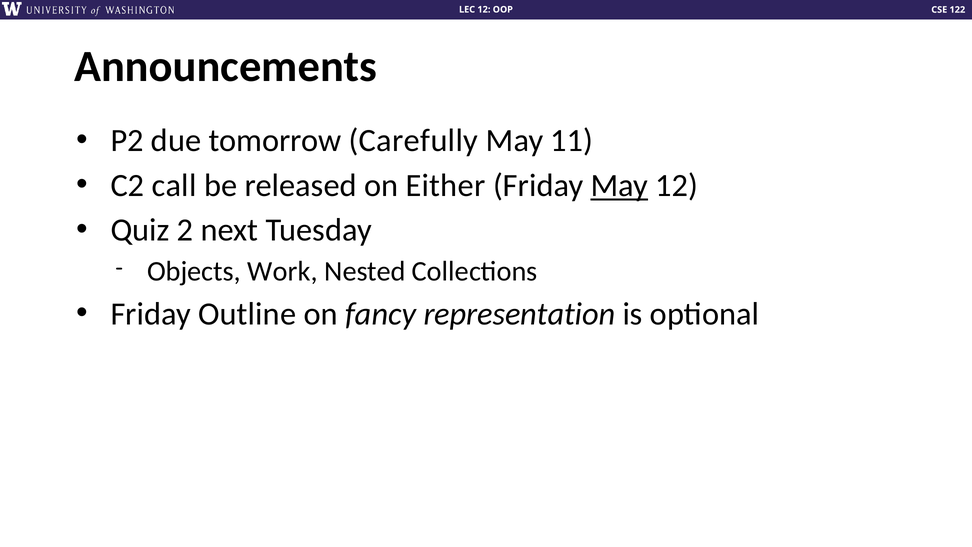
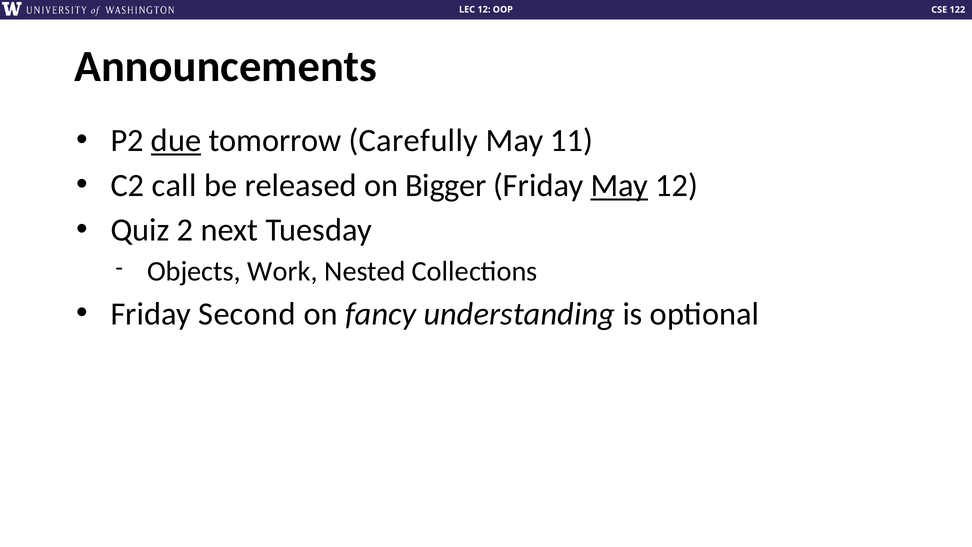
due underline: none -> present
Either: Either -> Bigger
Outline: Outline -> Second
representation: representation -> understanding
